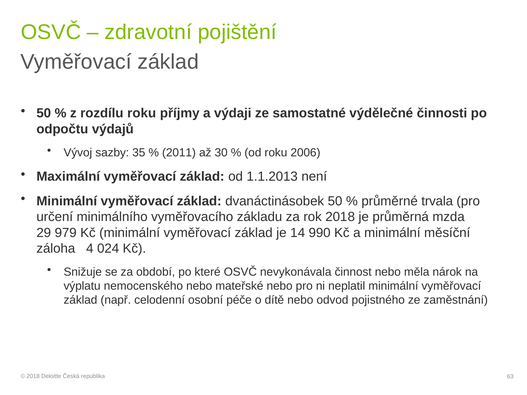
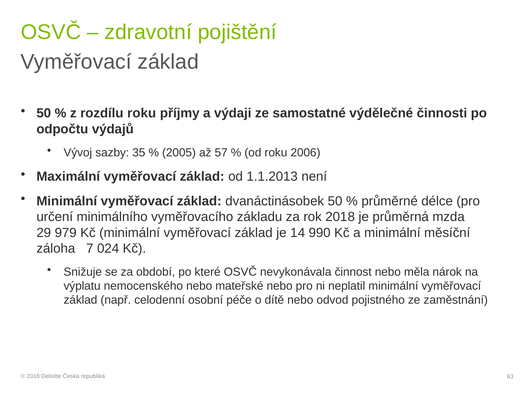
2011: 2011 -> 2005
30: 30 -> 57
trvala: trvala -> délce
4: 4 -> 7
